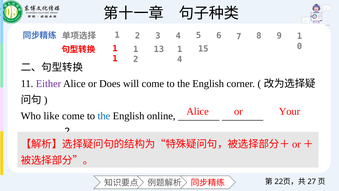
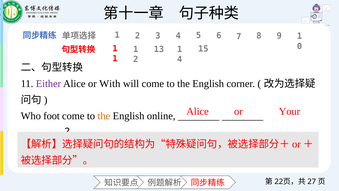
Does: Does -> With
like: like -> foot
the at (104, 116) colour: blue -> orange
